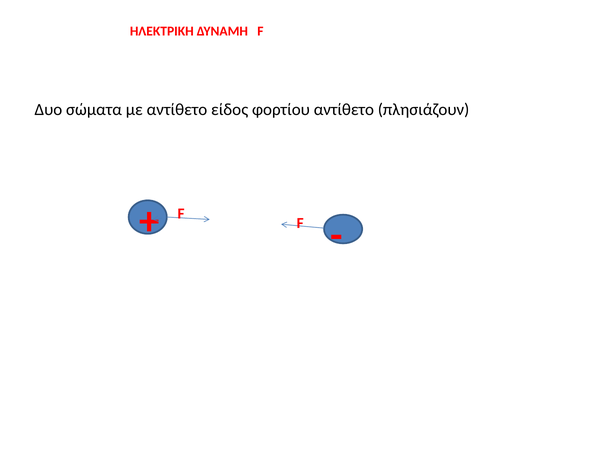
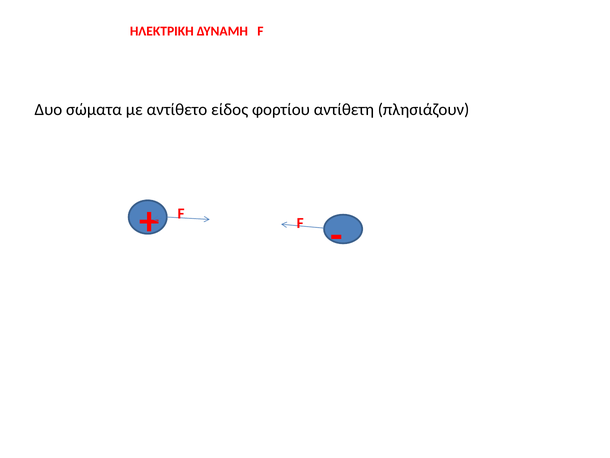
φορτίου αντίθετο: αντίθετο -> αντίθετη
